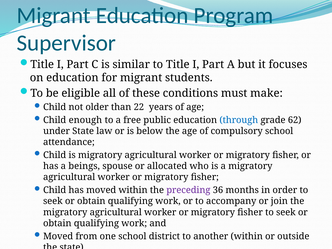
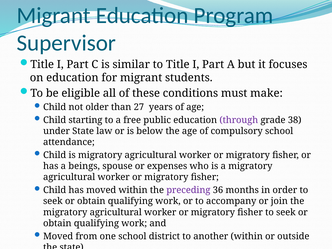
22: 22 -> 27
enough: enough -> starting
through colour: blue -> purple
62: 62 -> 38
allocated: allocated -> expenses
